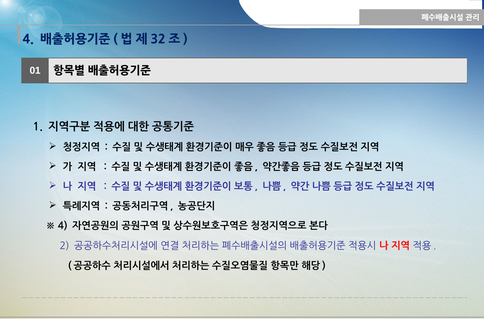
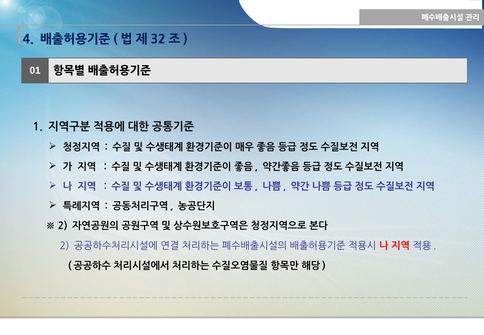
4 at (63, 226): 4 -> 2
